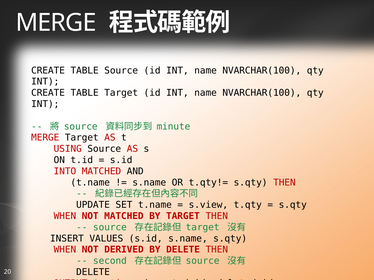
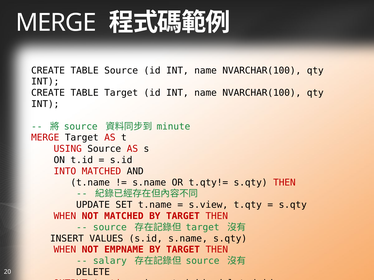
DERIVED: DERIVED -> EMPNAME
DELETE at (183, 250): DELETE -> TARGET
second: second -> salary
